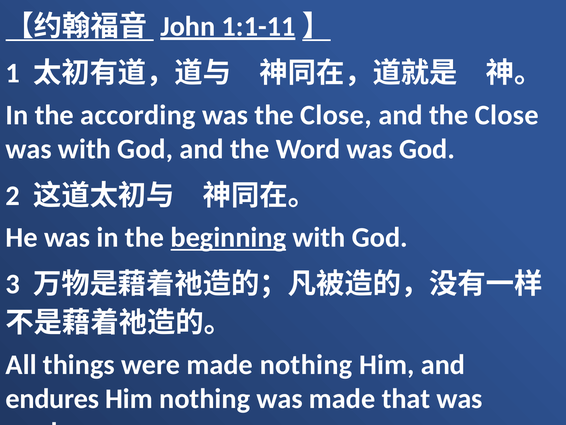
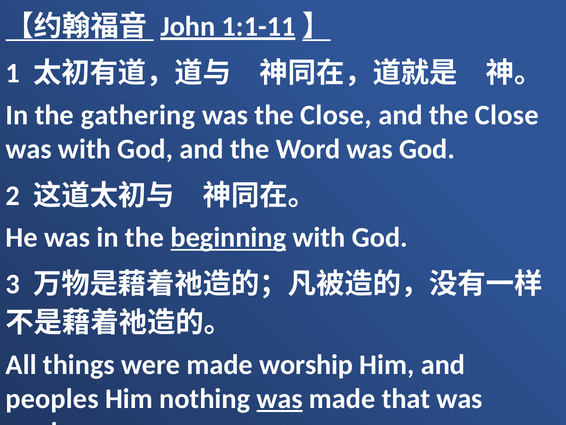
according: according -> gathering
made nothing: nothing -> worship
endures: endures -> peoples
was at (280, 398) underline: none -> present
